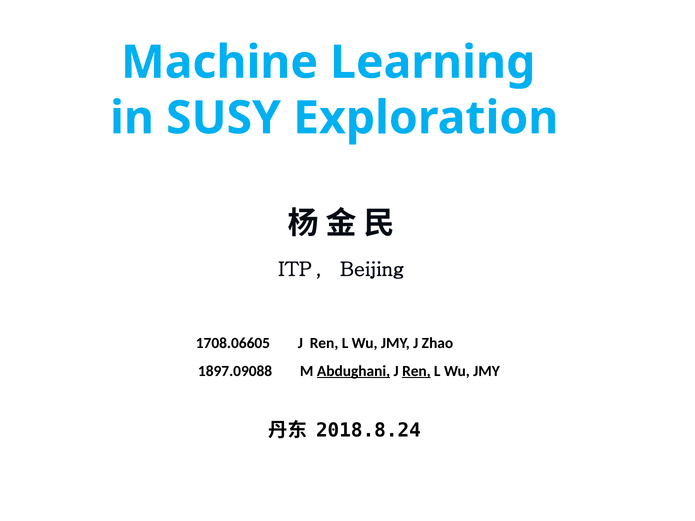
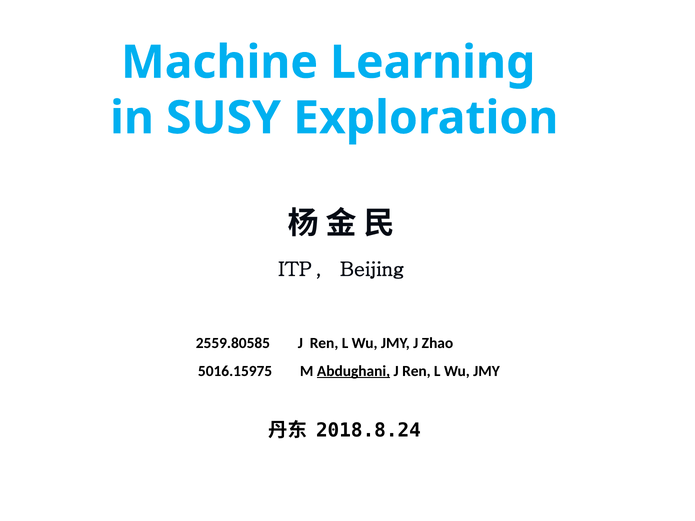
1708.06605: 1708.06605 -> 2559.80585
1897.09088: 1897.09088 -> 5016.15975
Ren at (416, 371) underline: present -> none
